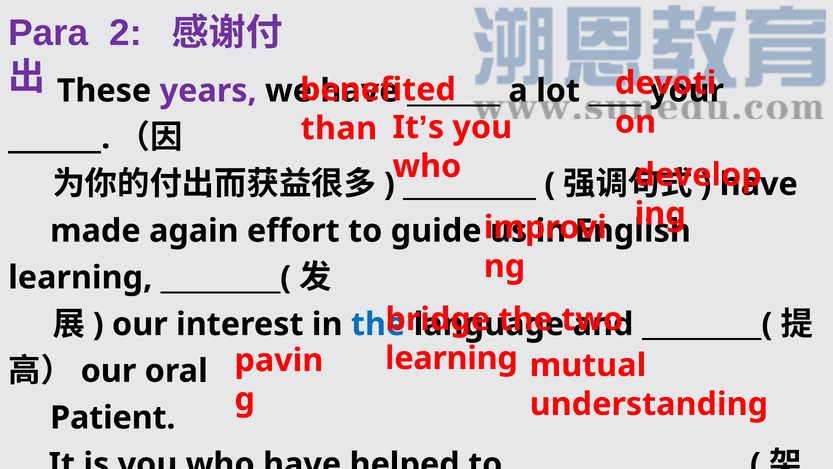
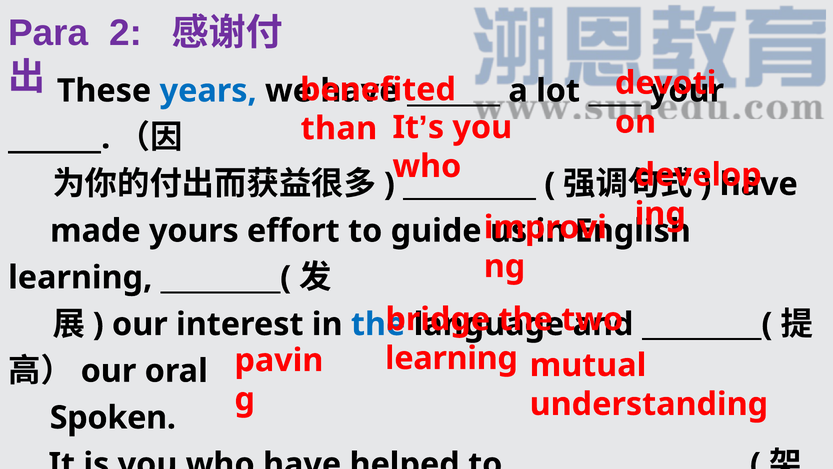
years colour: purple -> blue
again: again -> yours
Patient: Patient -> Spoken
